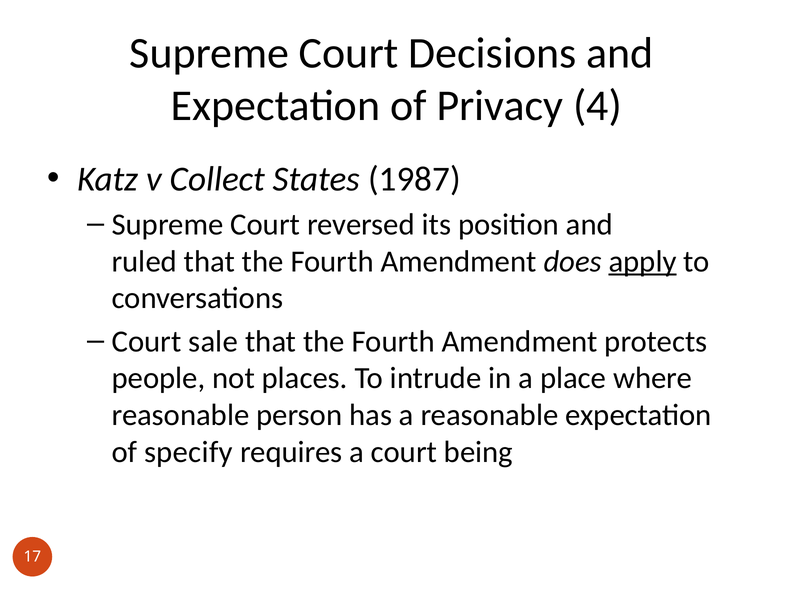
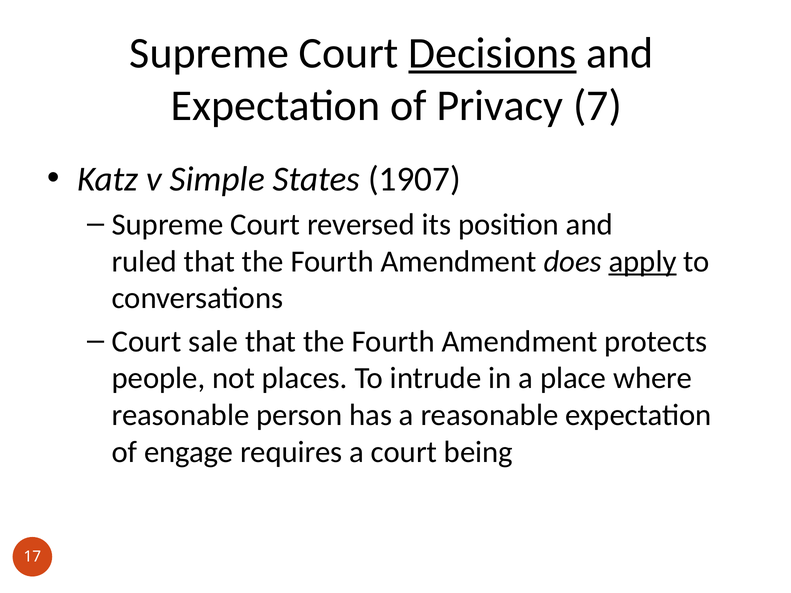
Decisions underline: none -> present
4: 4 -> 7
Collect: Collect -> Simple
1987: 1987 -> 1907
specify: specify -> engage
